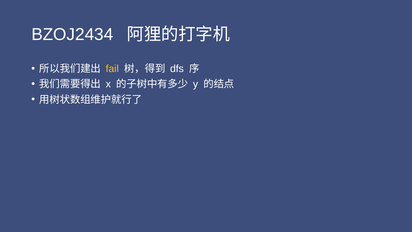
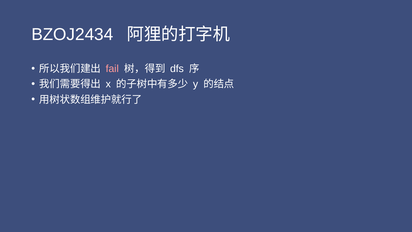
fail colour: yellow -> pink
